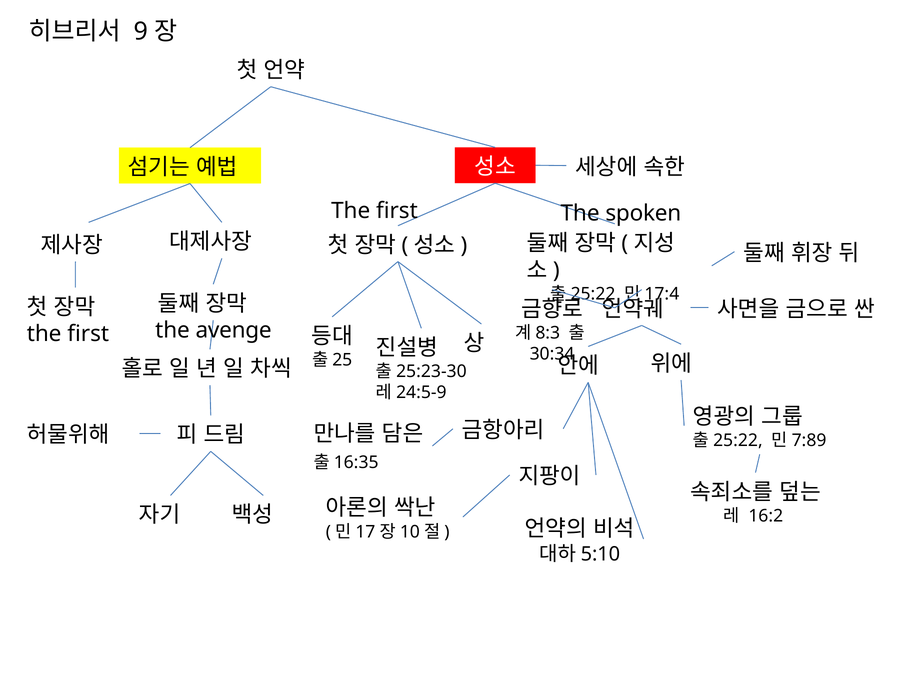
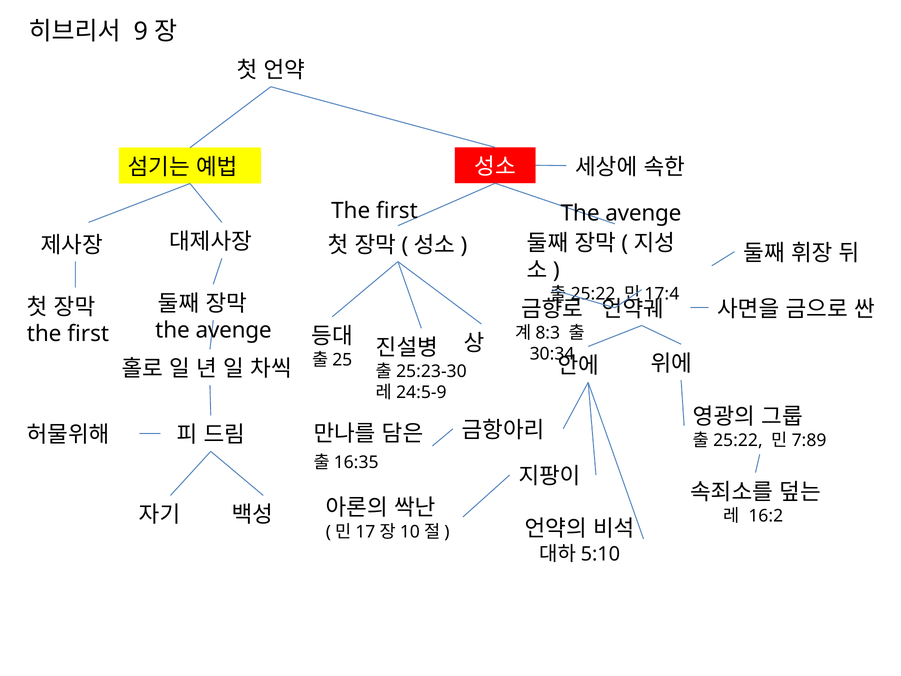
spoken at (643, 213): spoken -> avenge
